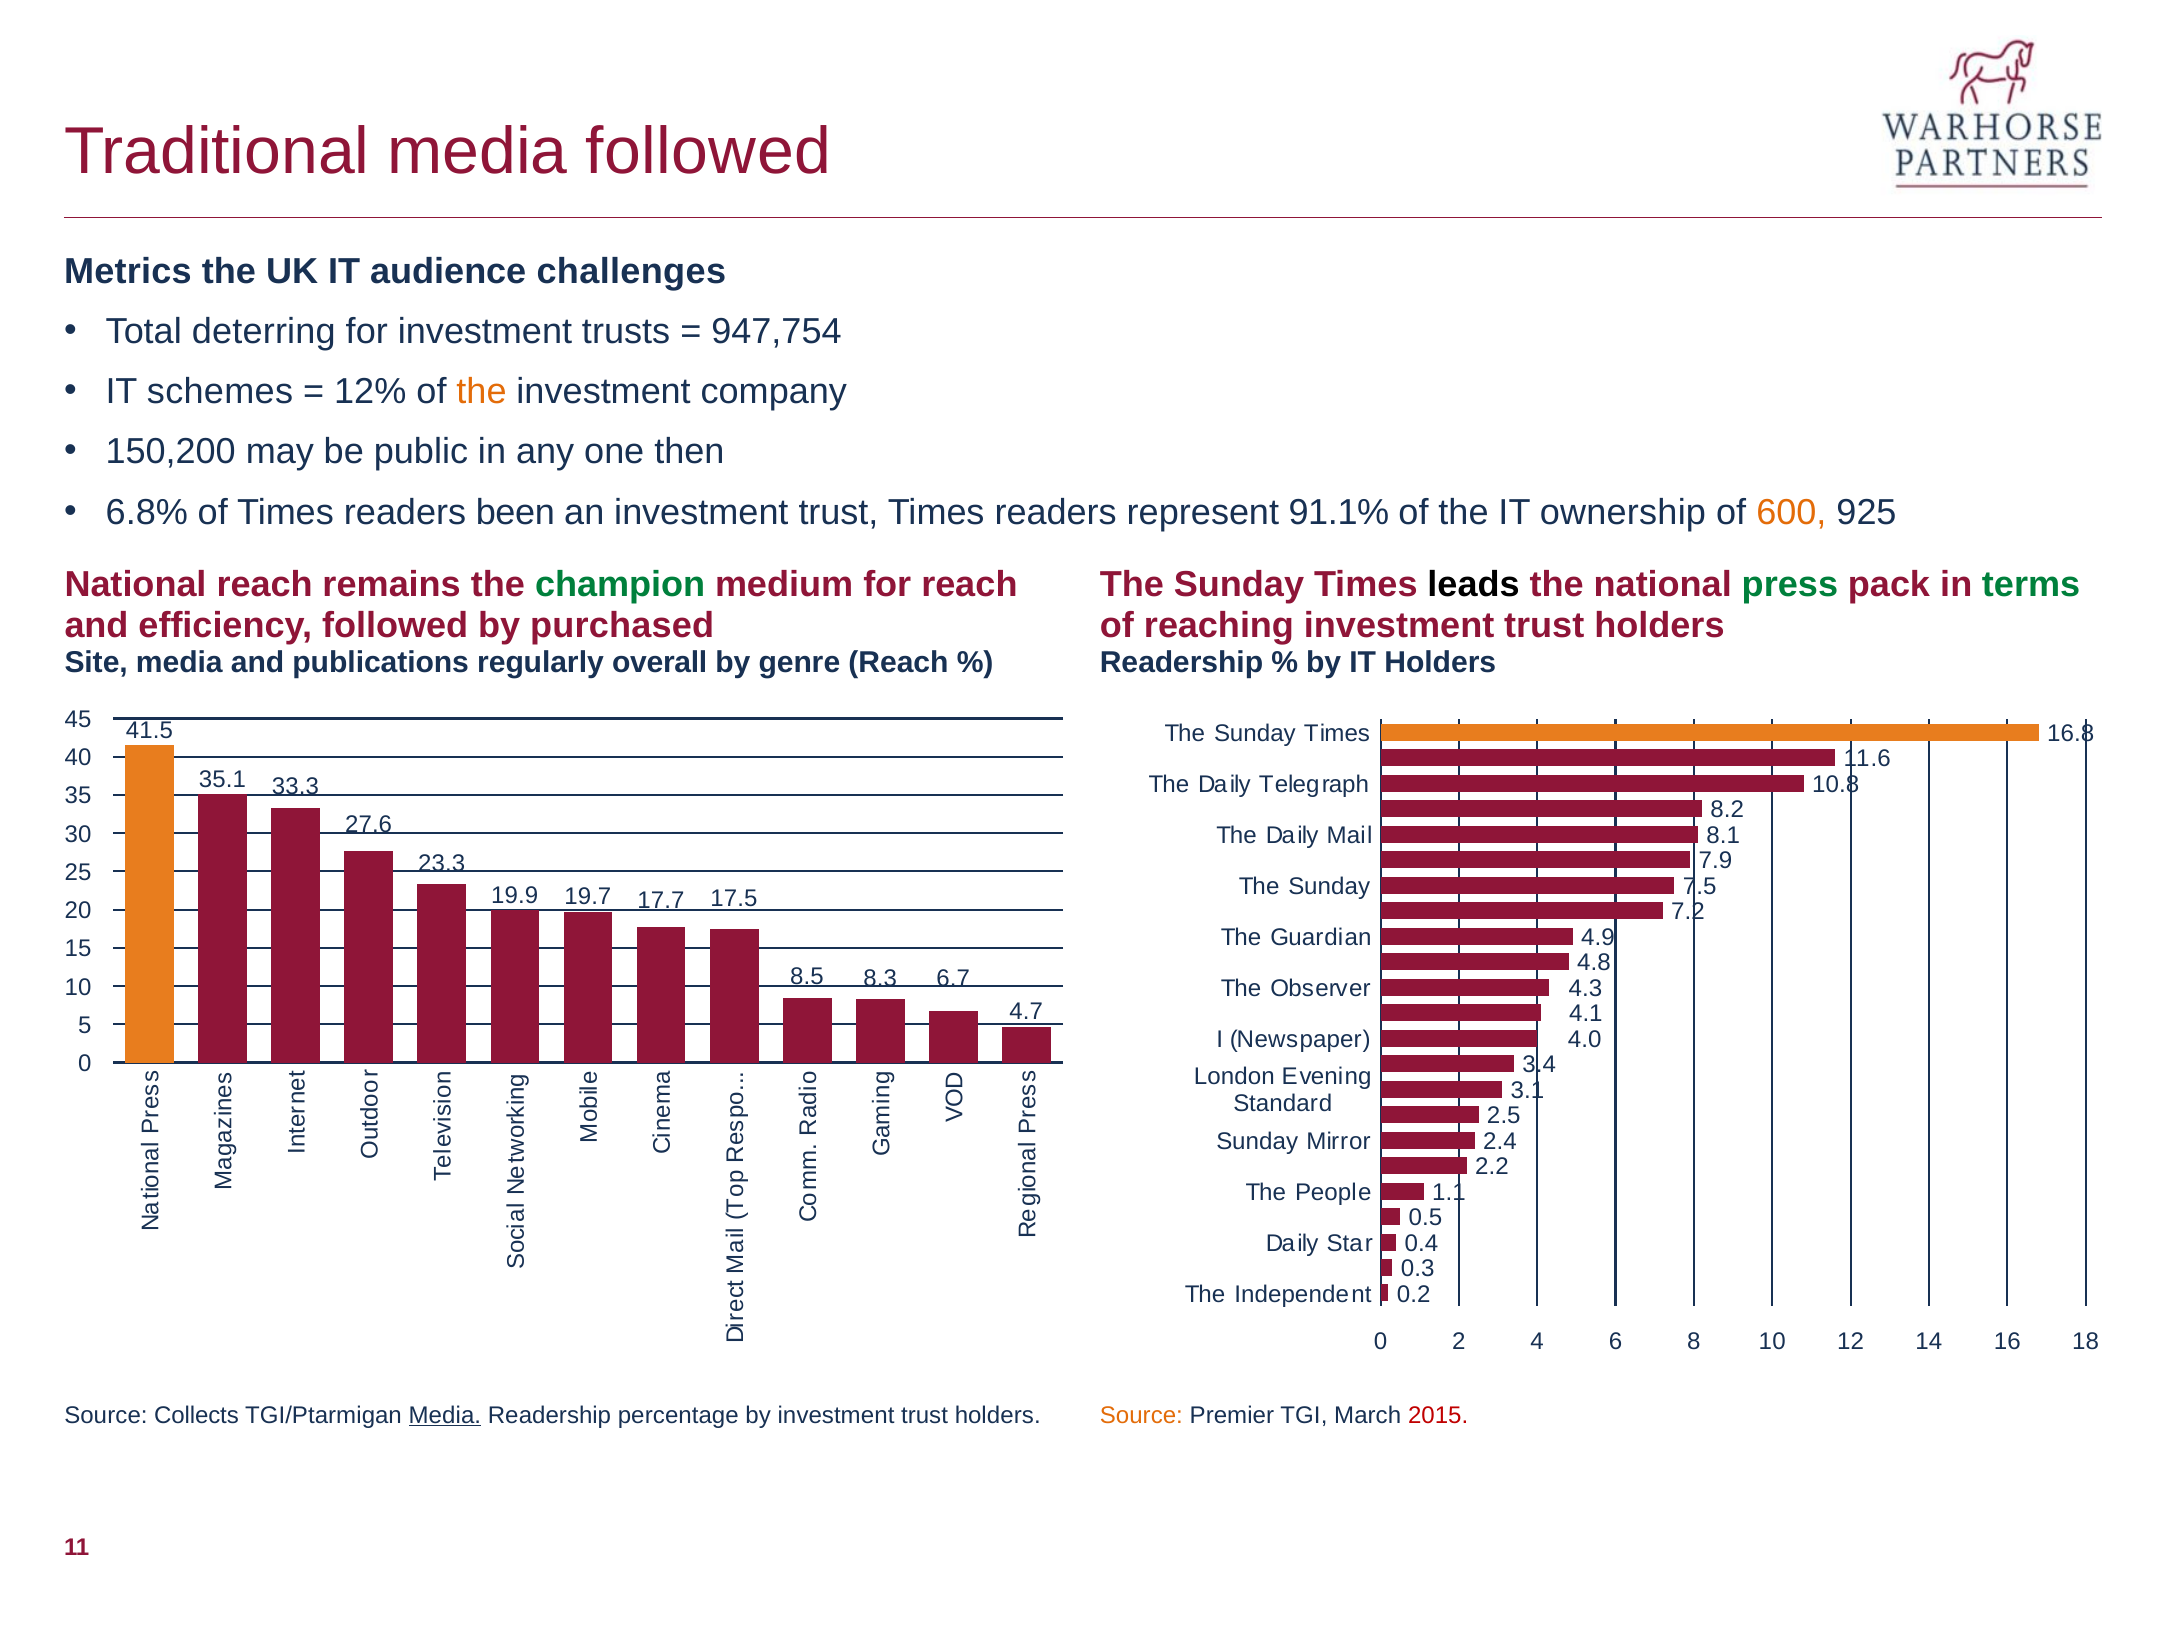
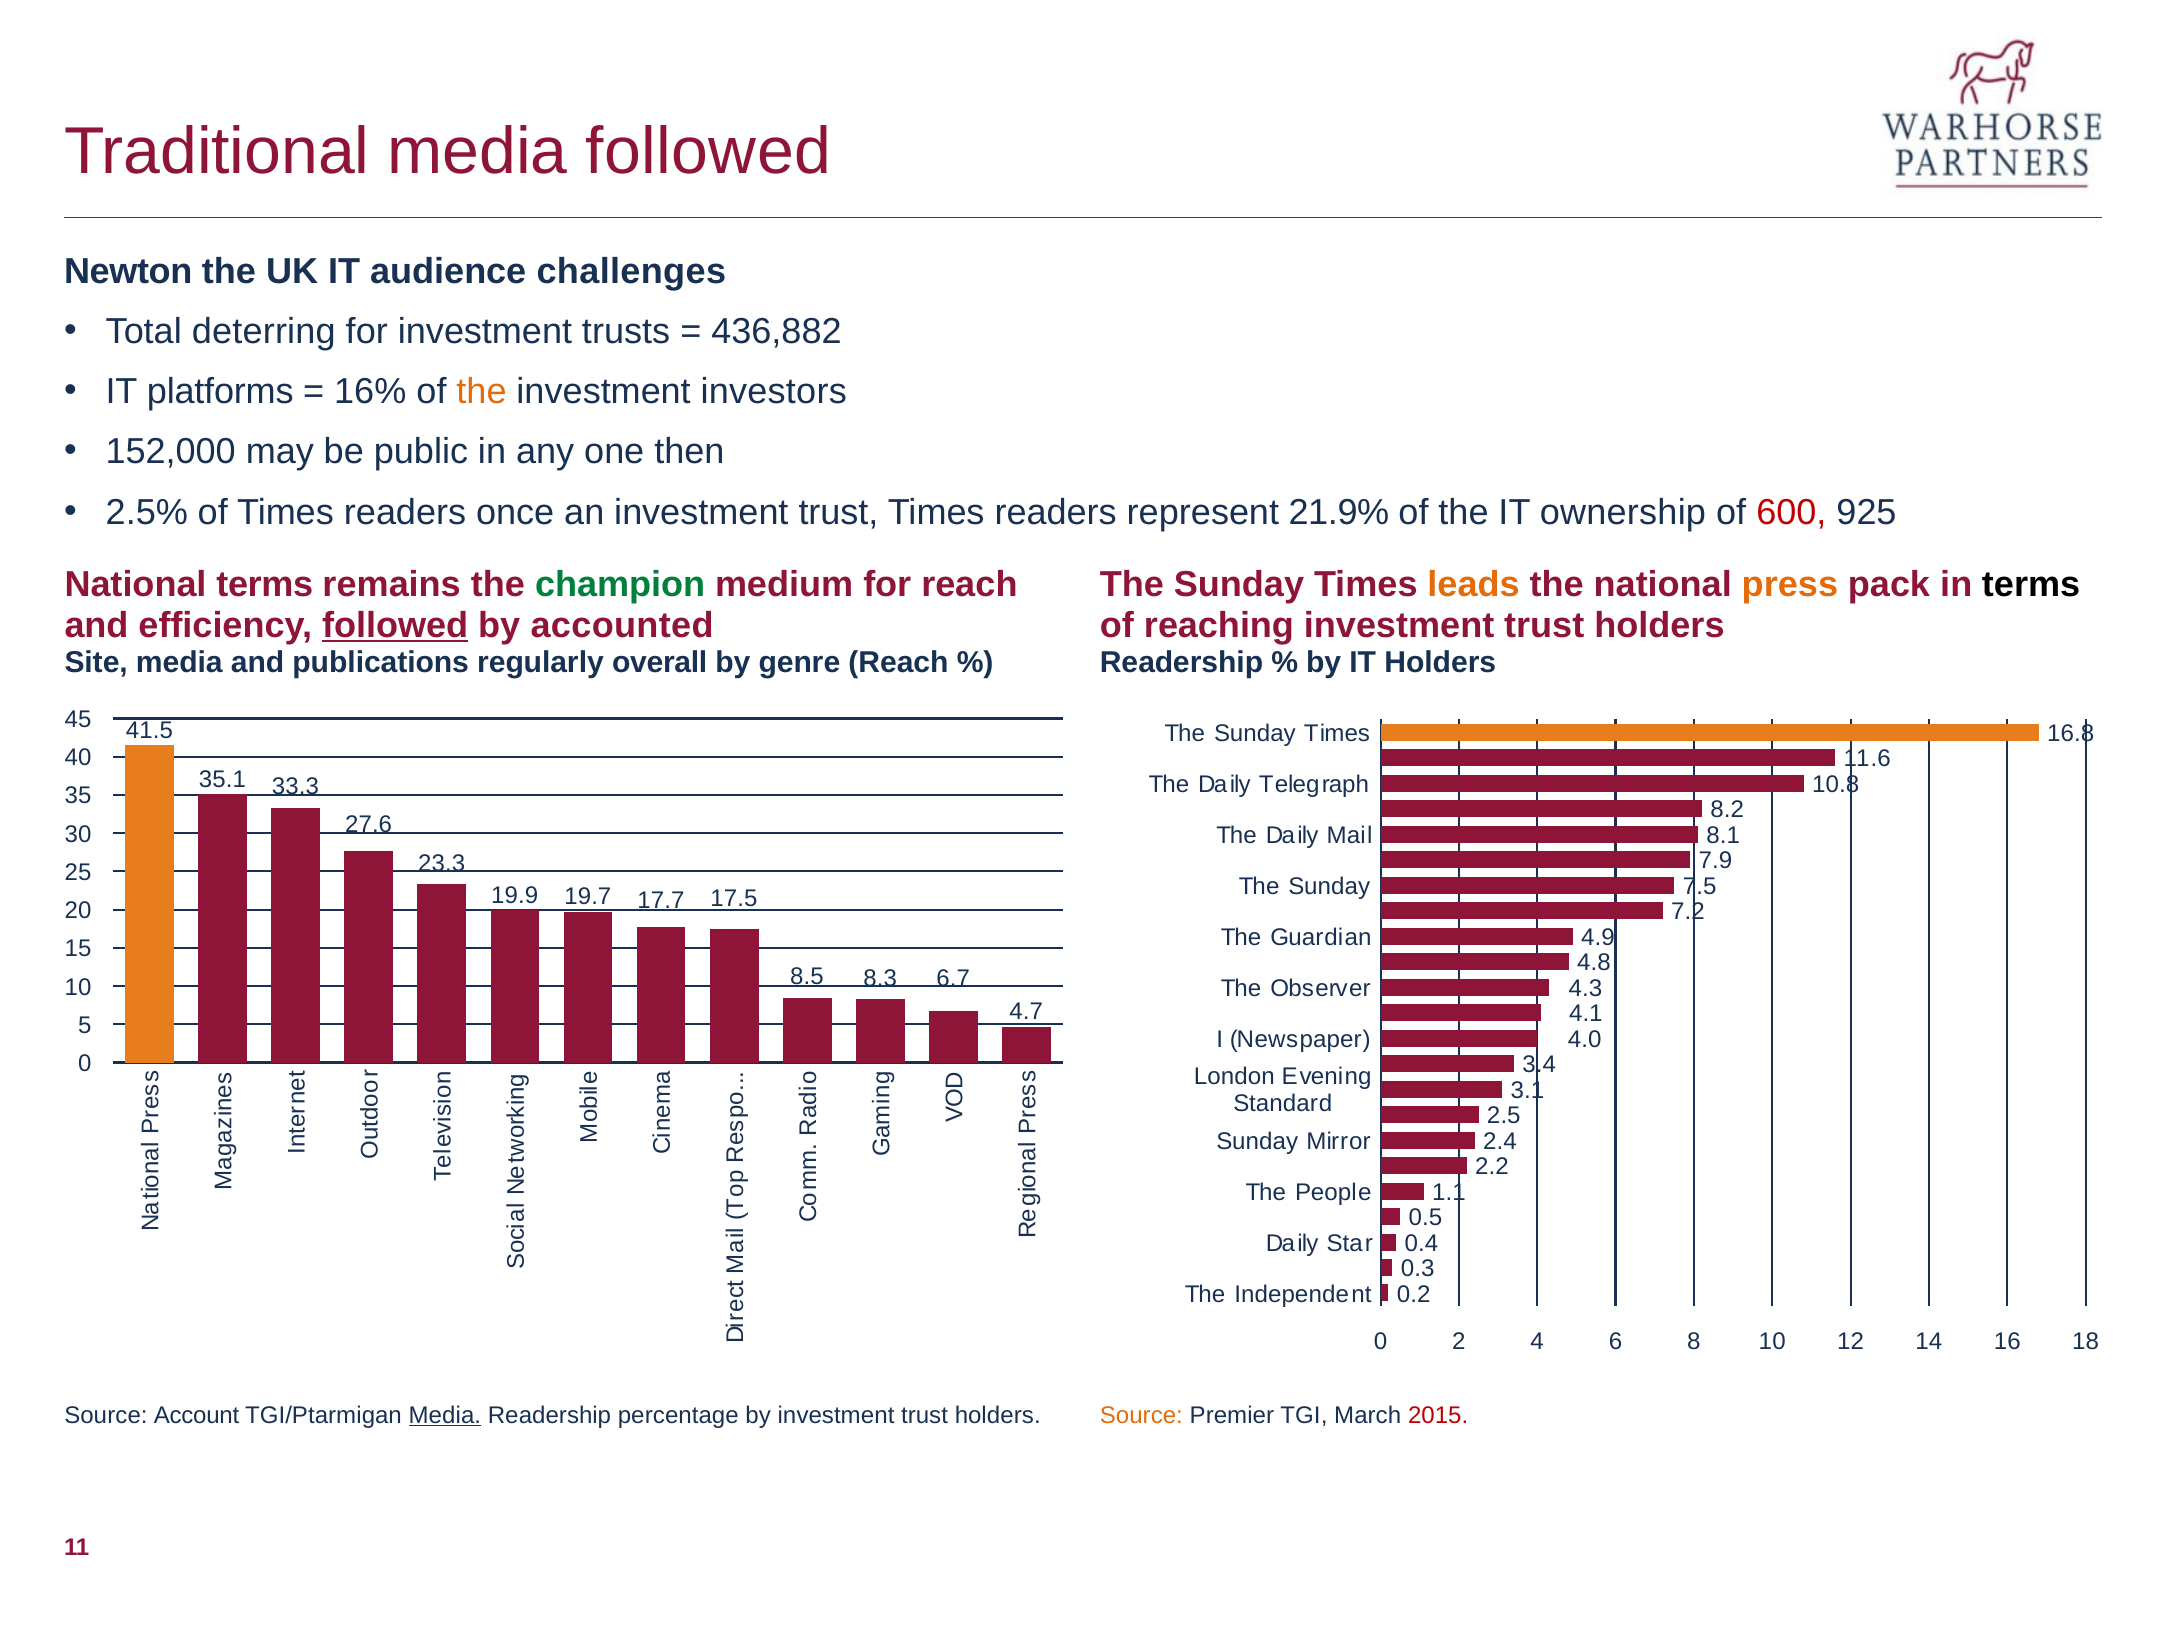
Metrics: Metrics -> Newton
947,754: 947,754 -> 436,882
schemes: schemes -> platforms
12%: 12% -> 16%
company: company -> investors
150,200: 150,200 -> 152,000
6.8%: 6.8% -> 2.5%
been: been -> once
91.1%: 91.1% -> 21.9%
600 colour: orange -> red
National reach: reach -> terms
leads colour: black -> orange
press colour: green -> orange
terms at (2031, 585) colour: green -> black
followed at (395, 625) underline: none -> present
purchased: purchased -> accounted
Collects: Collects -> Account
